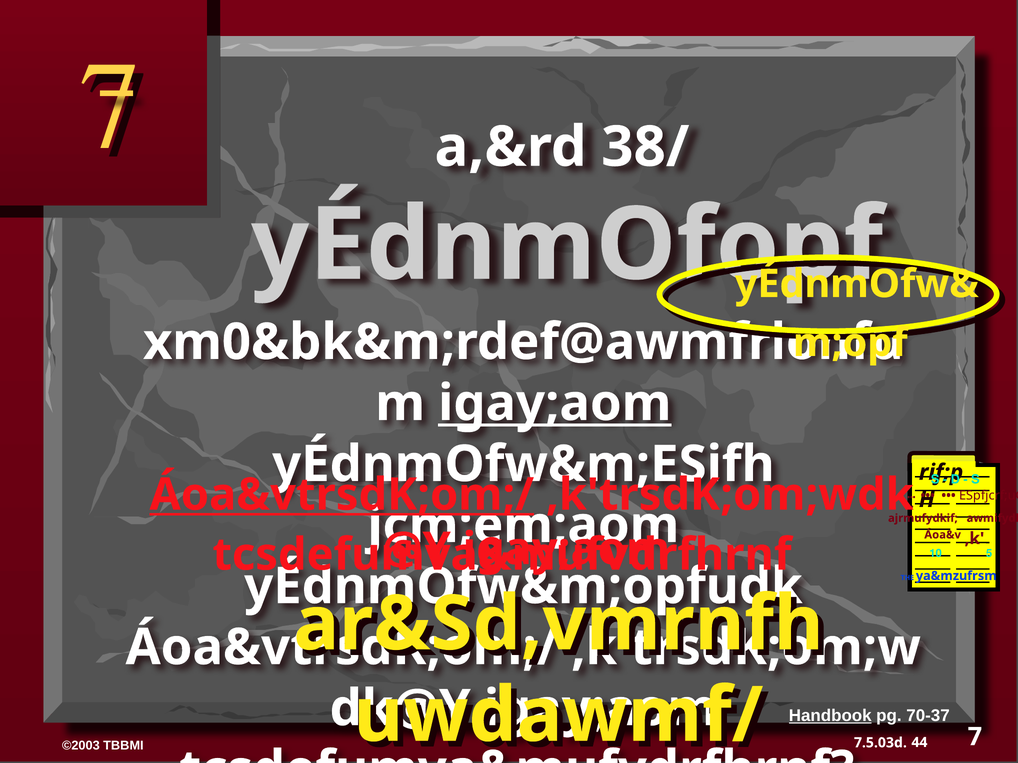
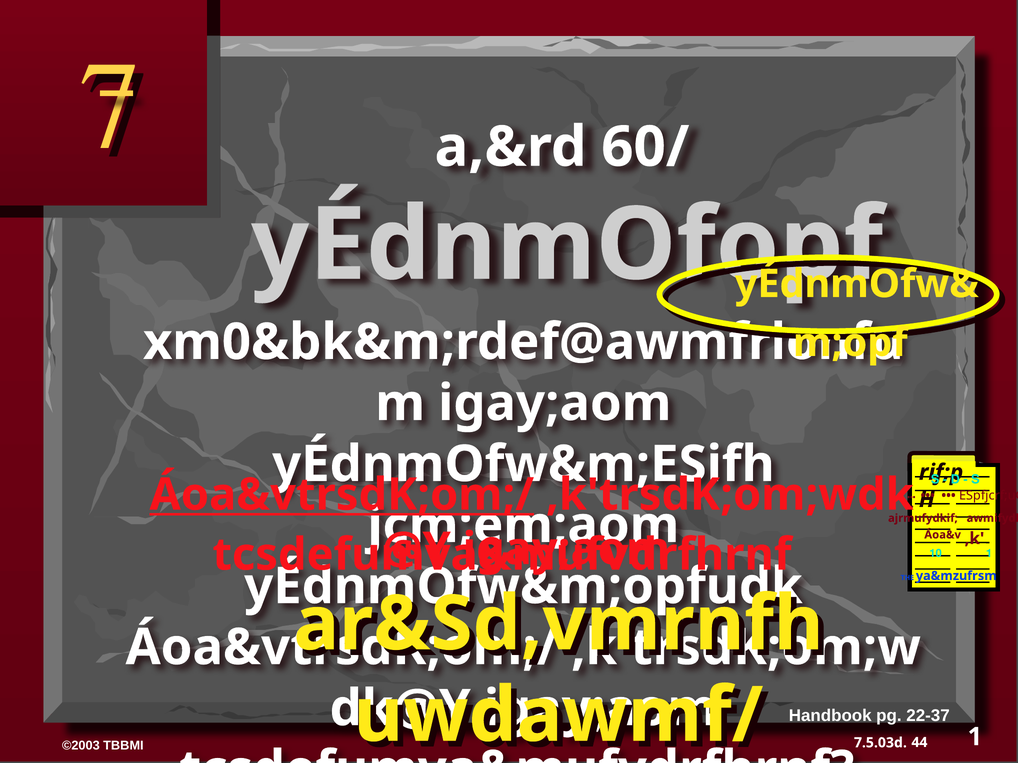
38/: 38/ -> 60/
igay;aom at (555, 404) underline: present -> none
10 5: 5 -> 1
7 at (975, 737): 7 -> 1
Handbook underline: present -> none
70-37: 70-37 -> 22-37
